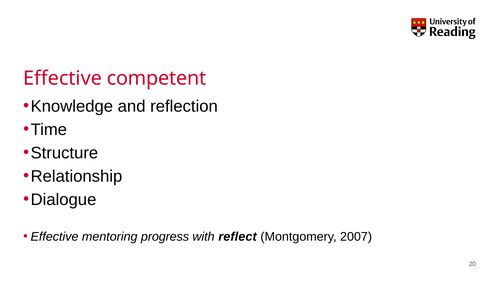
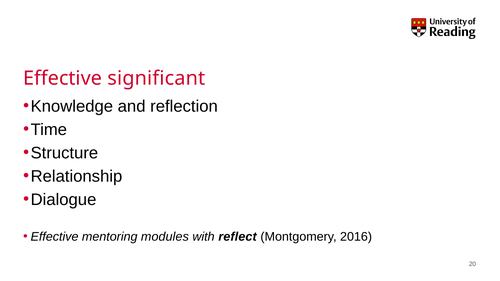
competent: competent -> significant
progress: progress -> modules
2007: 2007 -> 2016
